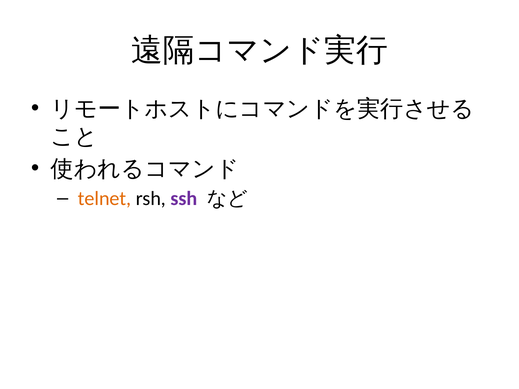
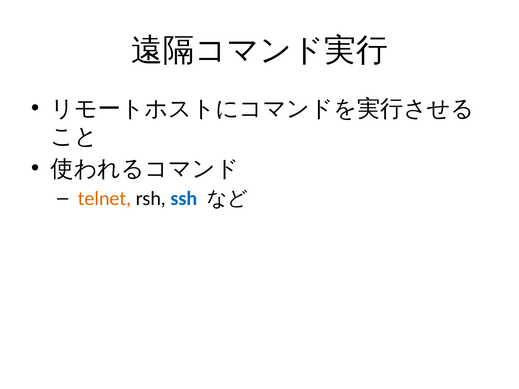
ssh colour: purple -> blue
